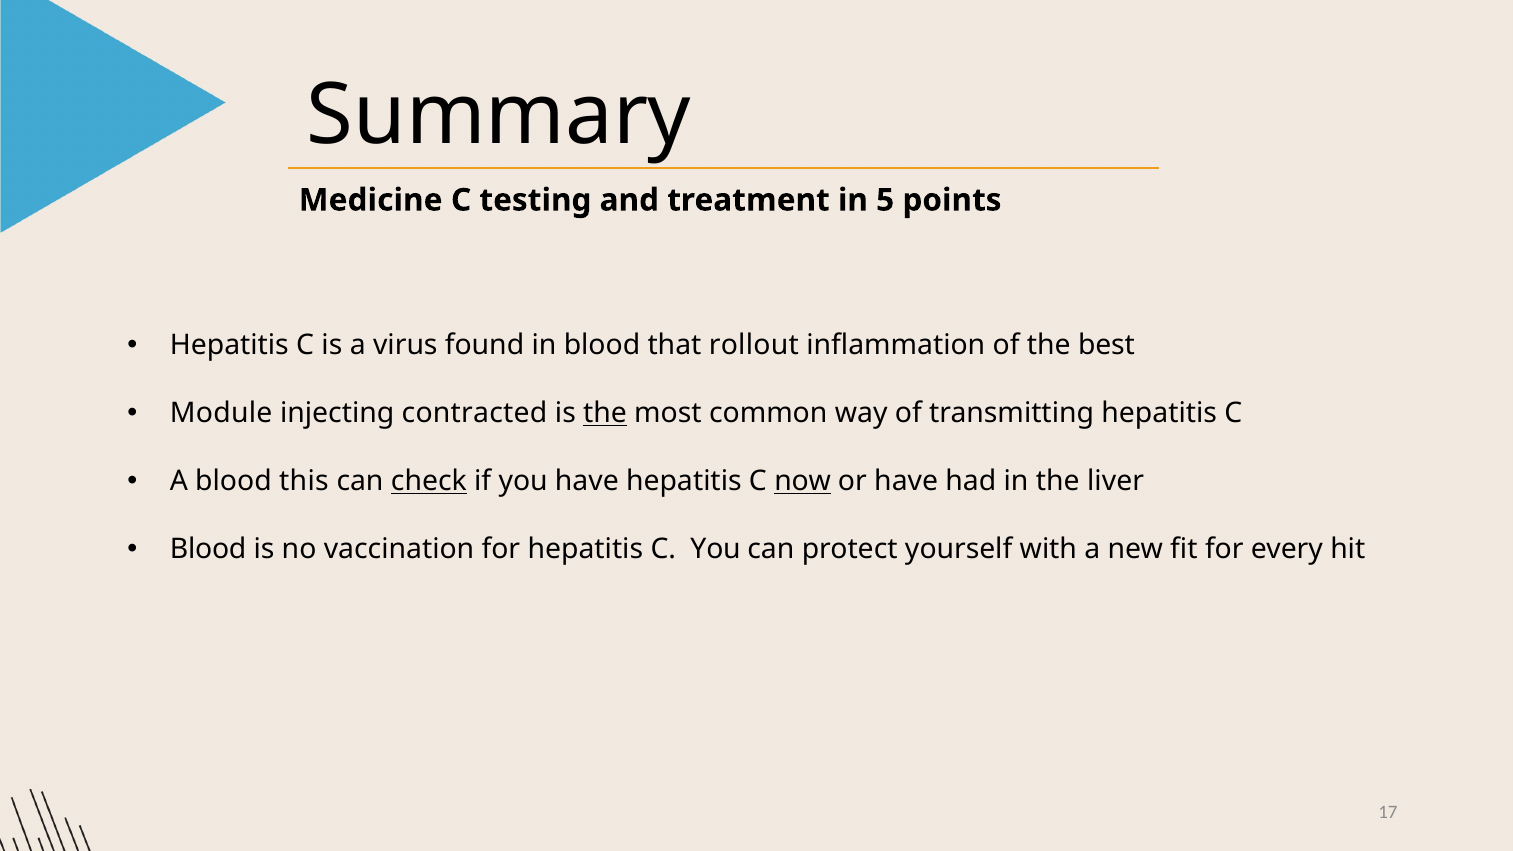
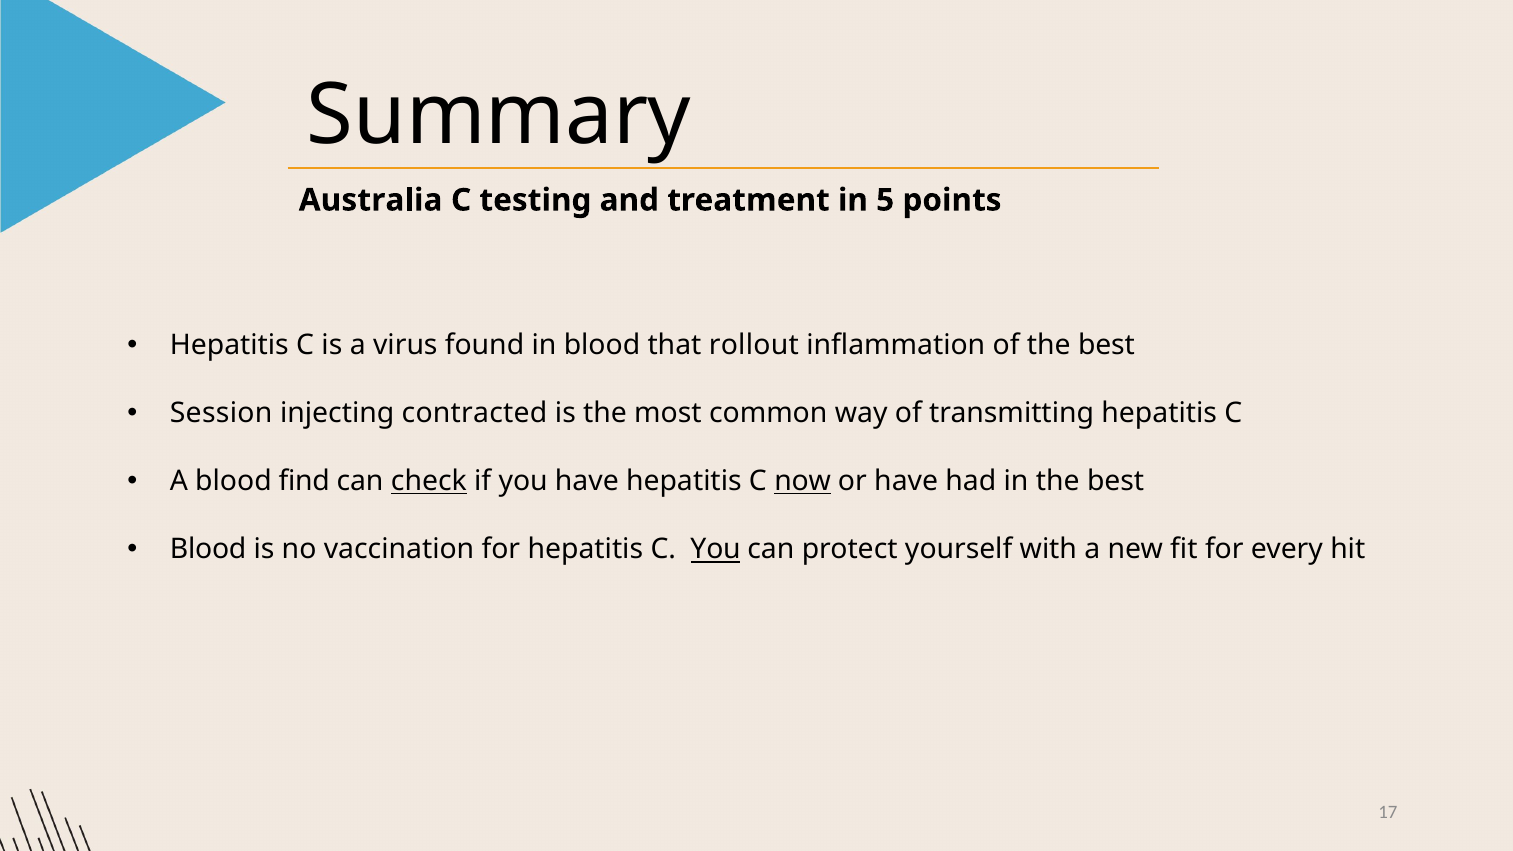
Medicine: Medicine -> Australia
Module: Module -> Session
the at (605, 413) underline: present -> none
this: this -> find
in the liver: liver -> best
You at (716, 550) underline: none -> present
